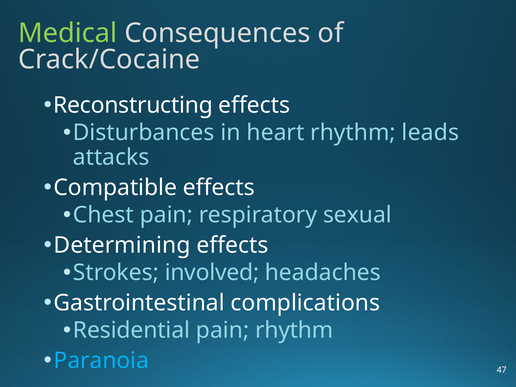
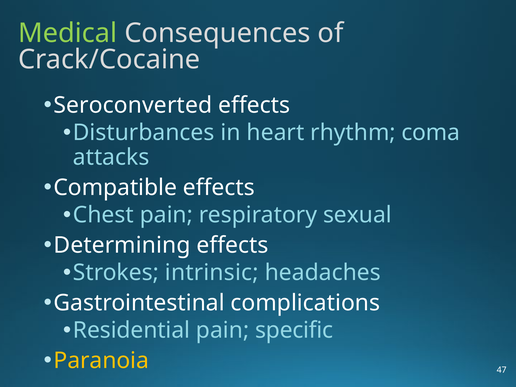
Reconstructing: Reconstructing -> Seroconverted
leads: leads -> coma
involved: involved -> intrinsic
pain rhythm: rhythm -> specific
Paranoia colour: light blue -> yellow
